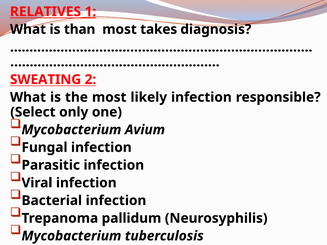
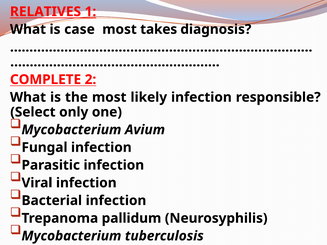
than: than -> case
SWEATING: SWEATING -> COMPLETE
